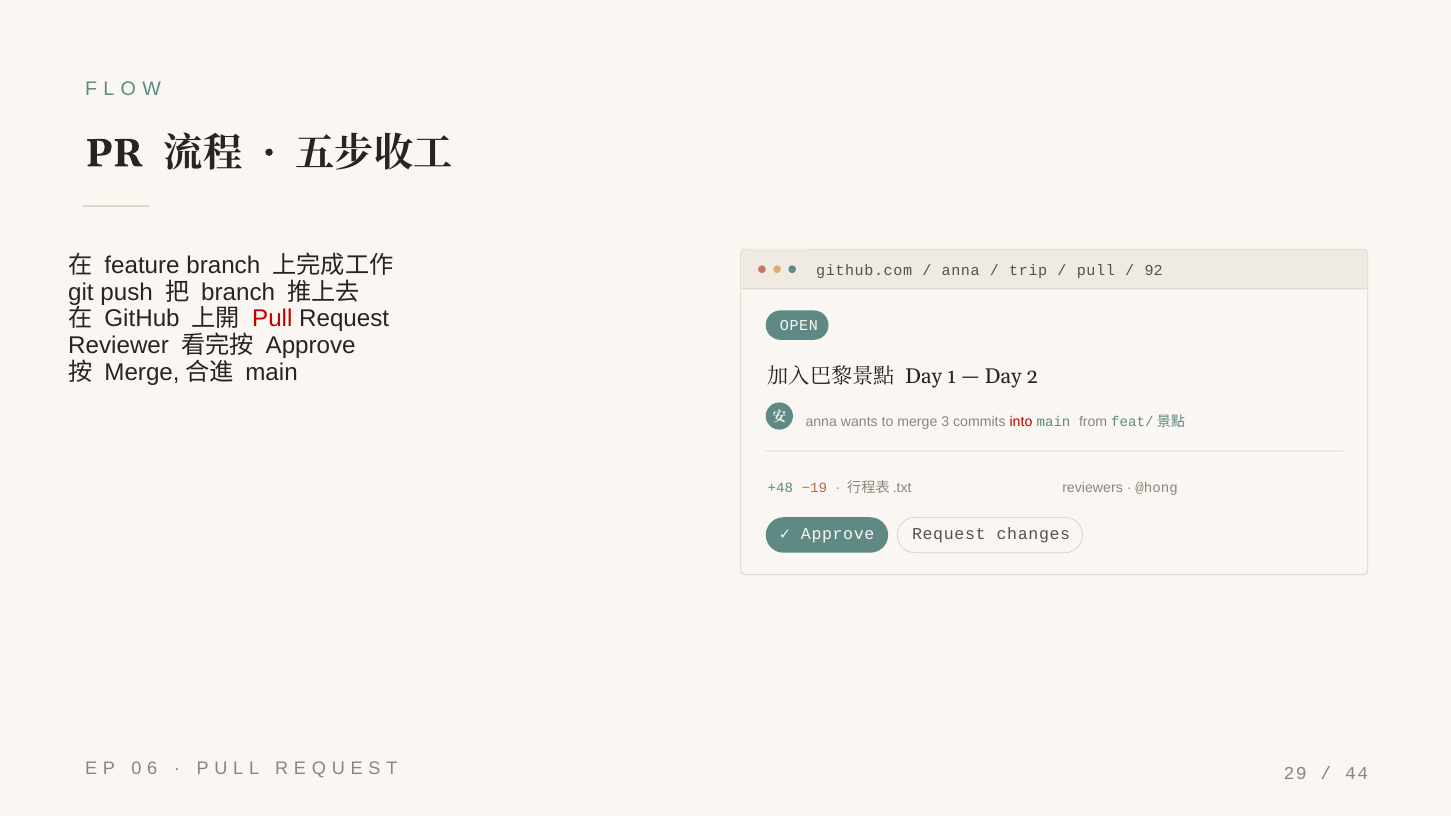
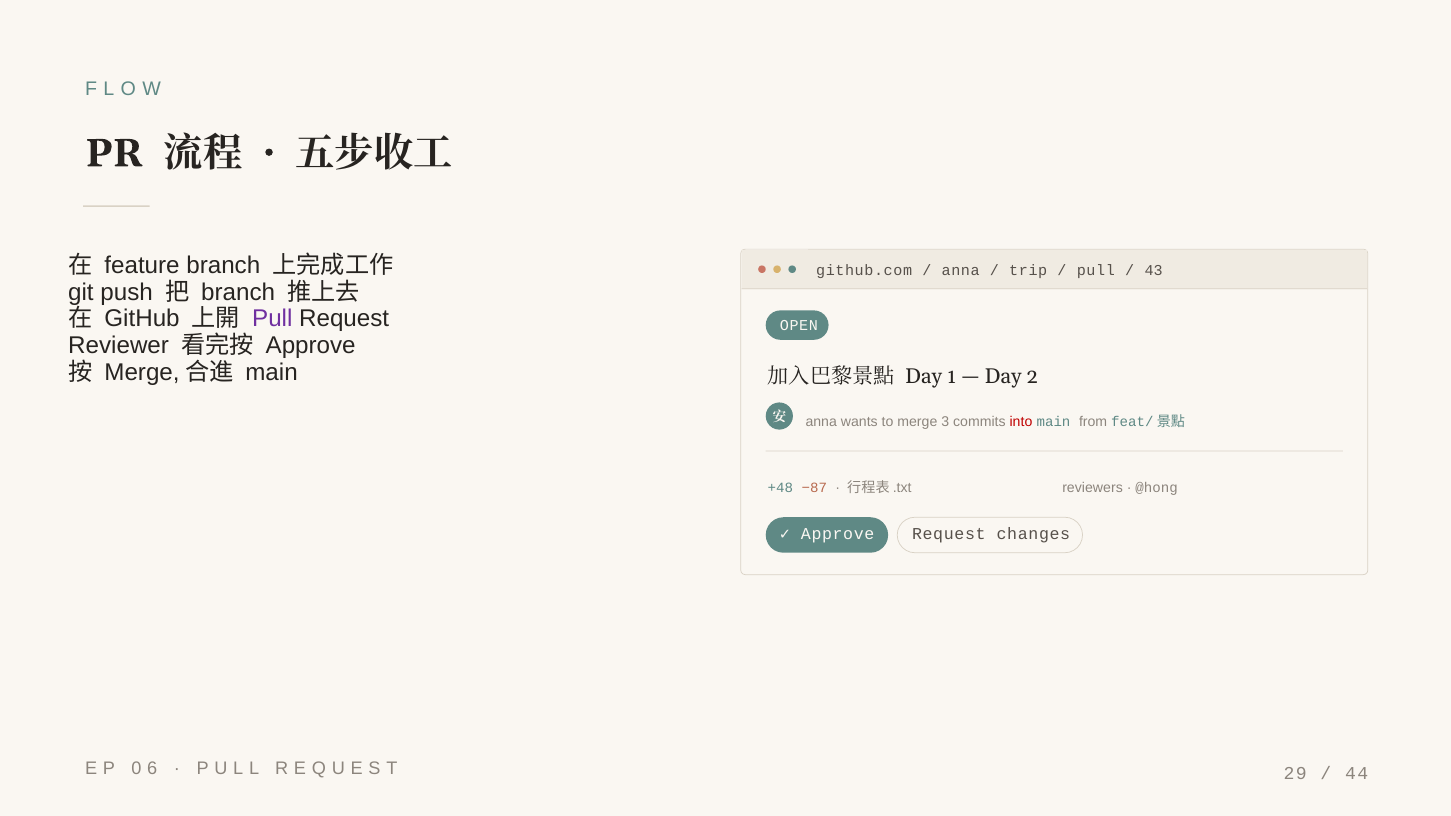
92: 92 -> 43
Pull at (272, 319) colour: red -> purple
−19: −19 -> −87
